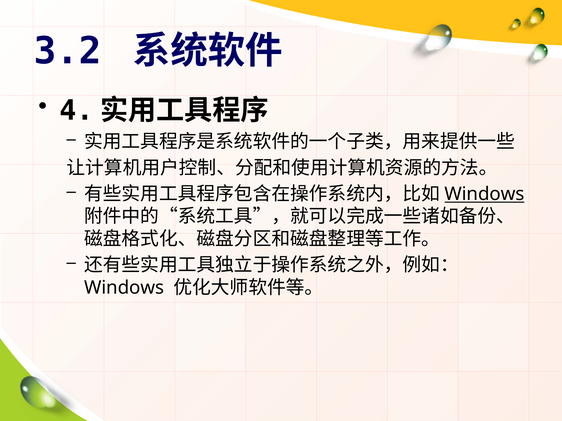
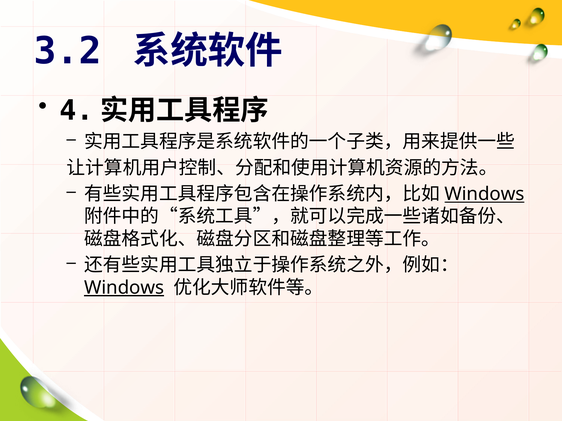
Windows at (124, 288) underline: none -> present
